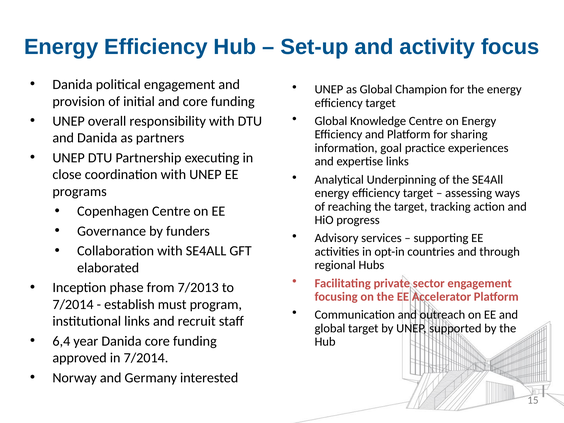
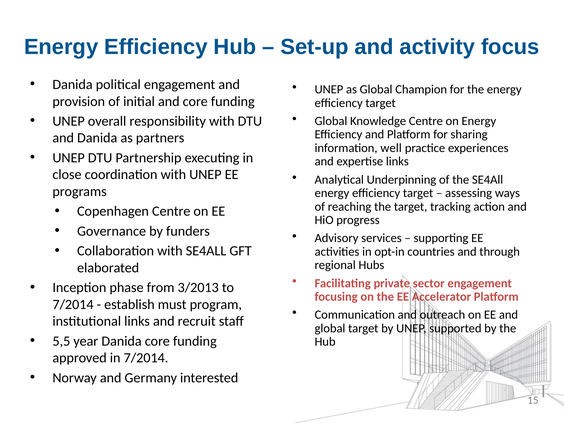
goal: goal -> well
7/2013: 7/2013 -> 3/2013
6,4: 6,4 -> 5,5
